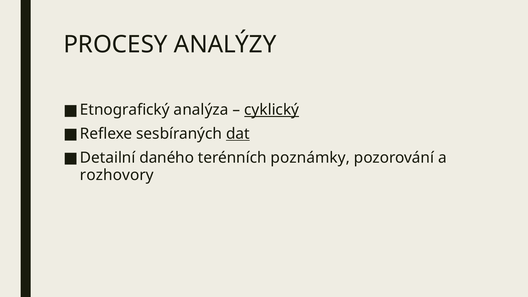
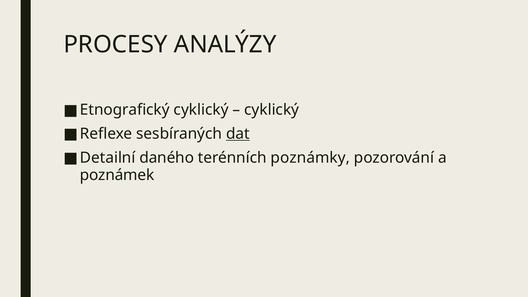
Etnografický analýza: analýza -> cyklický
cyklický at (272, 110) underline: present -> none
rozhovory: rozhovory -> poznámek
